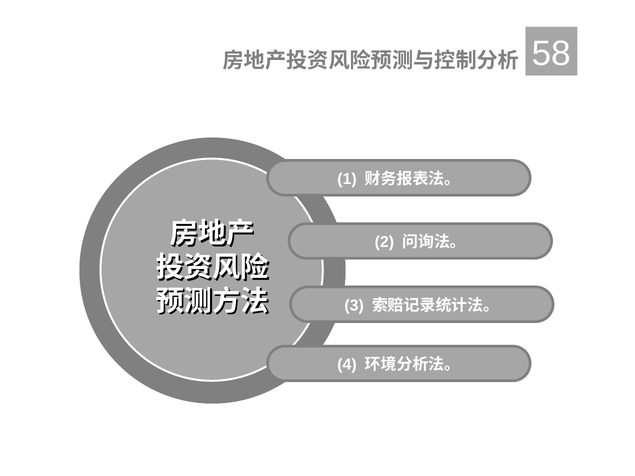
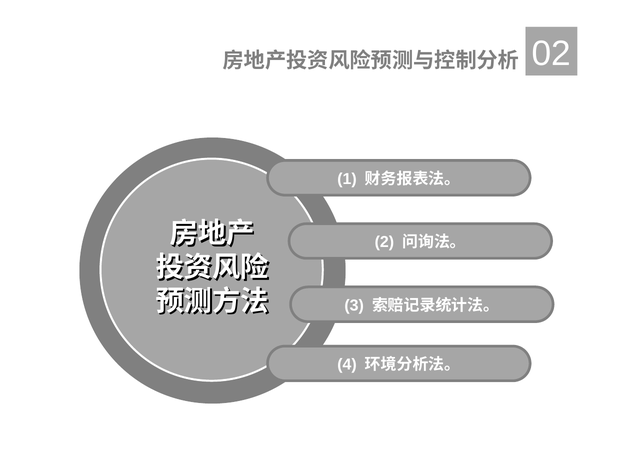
58: 58 -> 02
